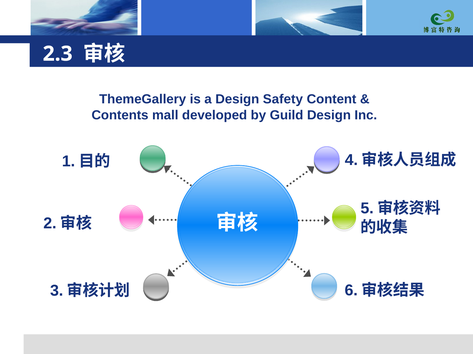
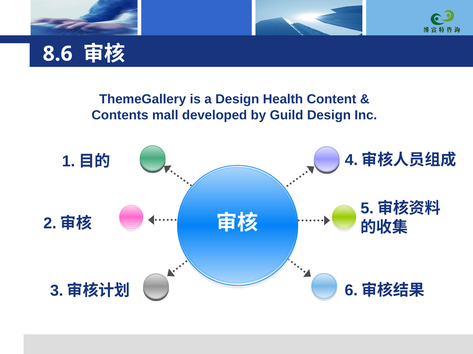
2.3: 2.3 -> 8.6
Safety: Safety -> Health
